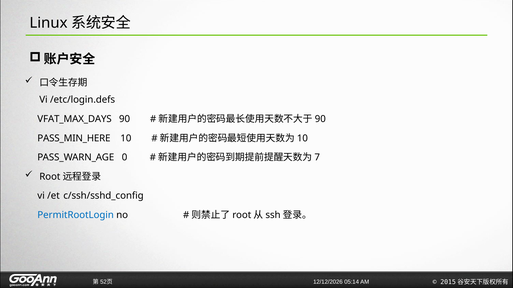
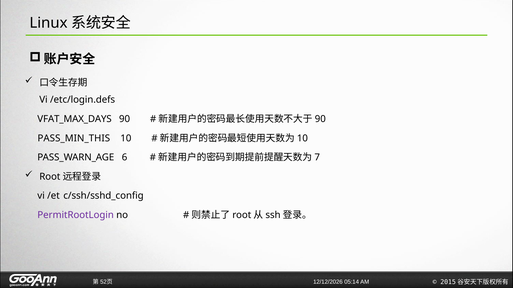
PASS_MIN_HERE: PASS_MIN_HERE -> PASS_MIN_THIS
0: 0 -> 6
PermitRootLogin colour: blue -> purple
